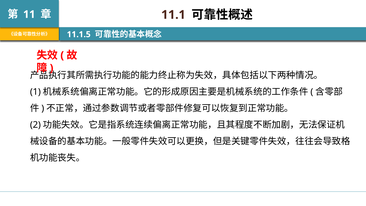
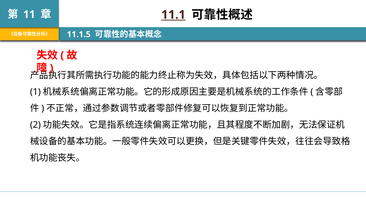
11.1 underline: none -> present
